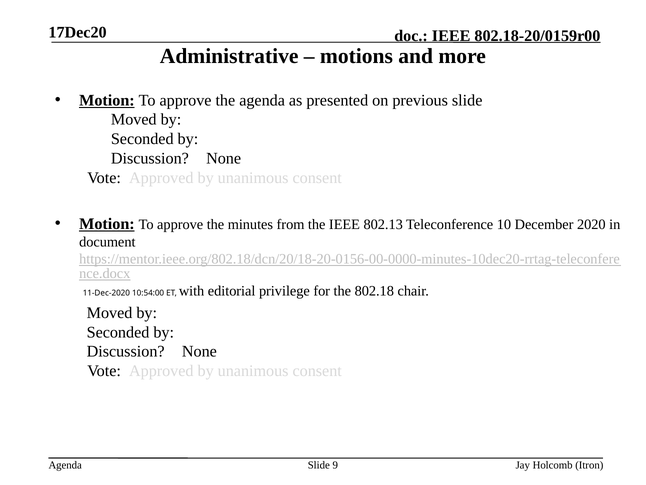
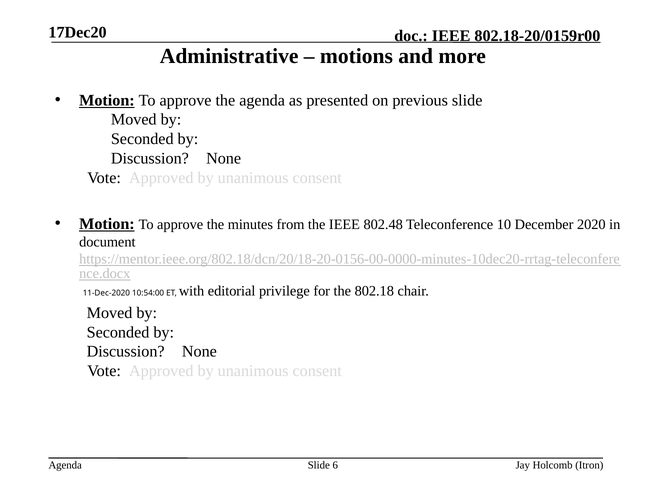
802.13: 802.13 -> 802.48
9: 9 -> 6
